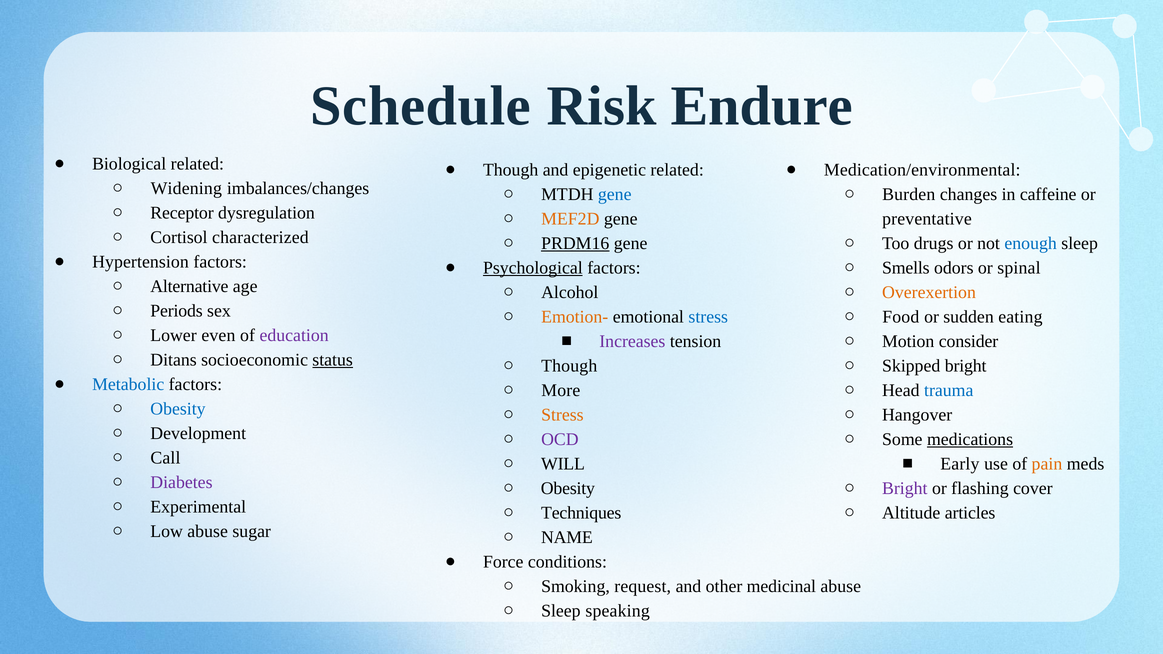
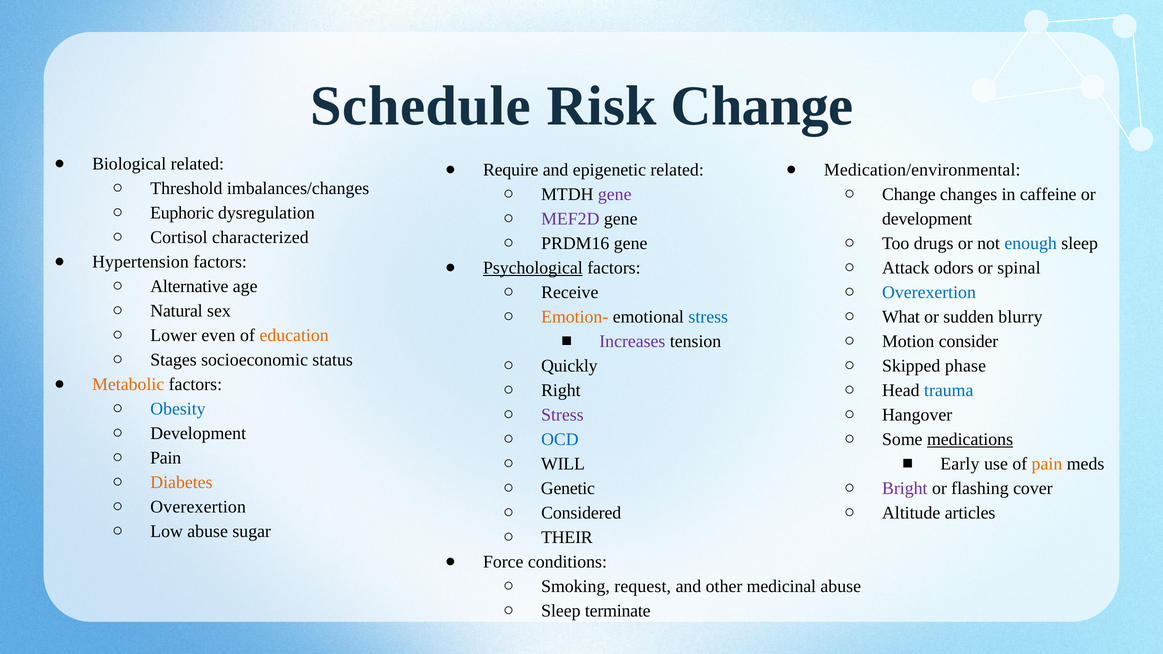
Risk Endure: Endure -> Change
Though at (511, 170): Though -> Require
Widening: Widening -> Threshold
gene at (615, 195) colour: blue -> purple
Burden at (909, 195): Burden -> Change
Receptor: Receptor -> Euphoric
MEF2D colour: orange -> purple
preventative at (927, 219): preventative -> development
PRDM16 underline: present -> none
Smells: Smells -> Attack
Overexertion at (929, 293) colour: orange -> blue
Alcohol: Alcohol -> Receive
Periods: Periods -> Natural
Food: Food -> What
eating: eating -> blurry
education colour: purple -> orange
Ditans: Ditans -> Stages
status underline: present -> none
Skipped bright: bright -> phase
Though at (569, 366): Though -> Quickly
Metabolic colour: blue -> orange
More: More -> Right
Stress at (562, 415) colour: orange -> purple
OCD colour: purple -> blue
Call at (165, 458): Call -> Pain
Diabetes colour: purple -> orange
Obesity at (568, 489): Obesity -> Genetic
Experimental at (198, 507): Experimental -> Overexertion
Techniques: Techniques -> Considered
NAME: NAME -> THEIR
speaking: speaking -> terminate
